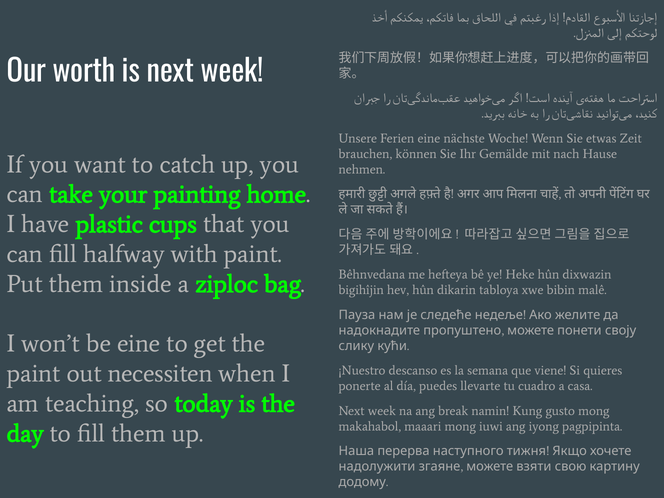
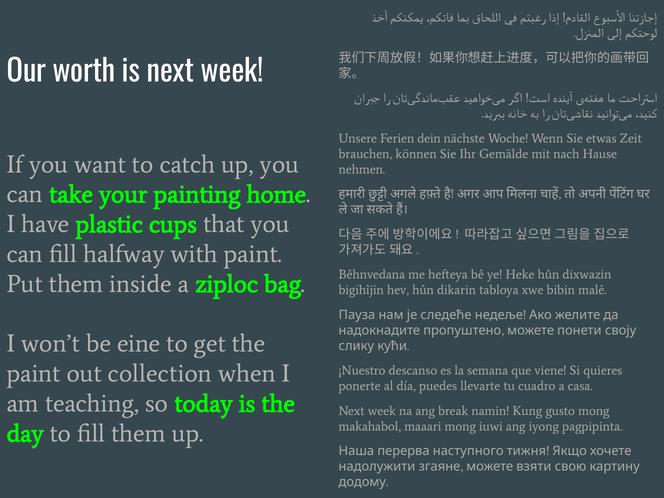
Ferien eine: eine -> dein
necessiten: necessiten -> collection
